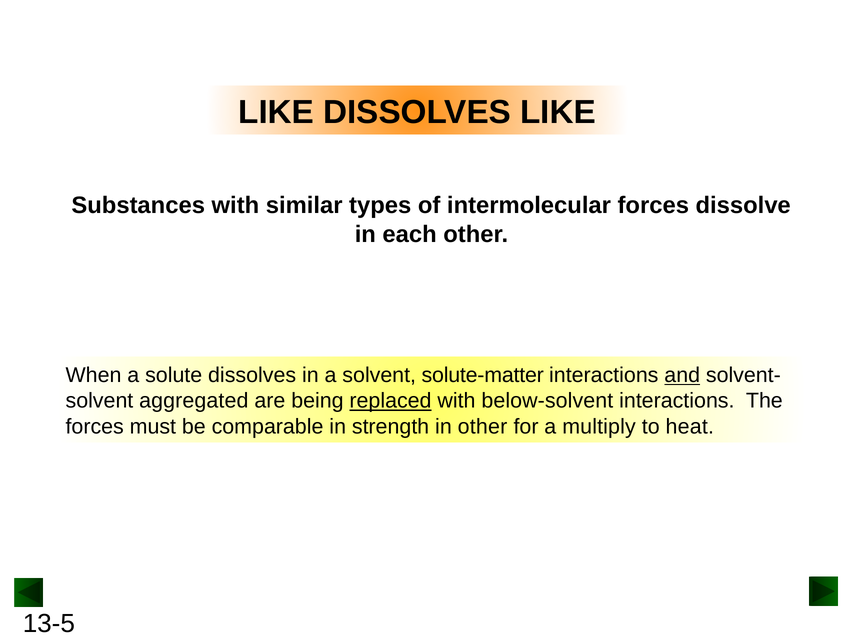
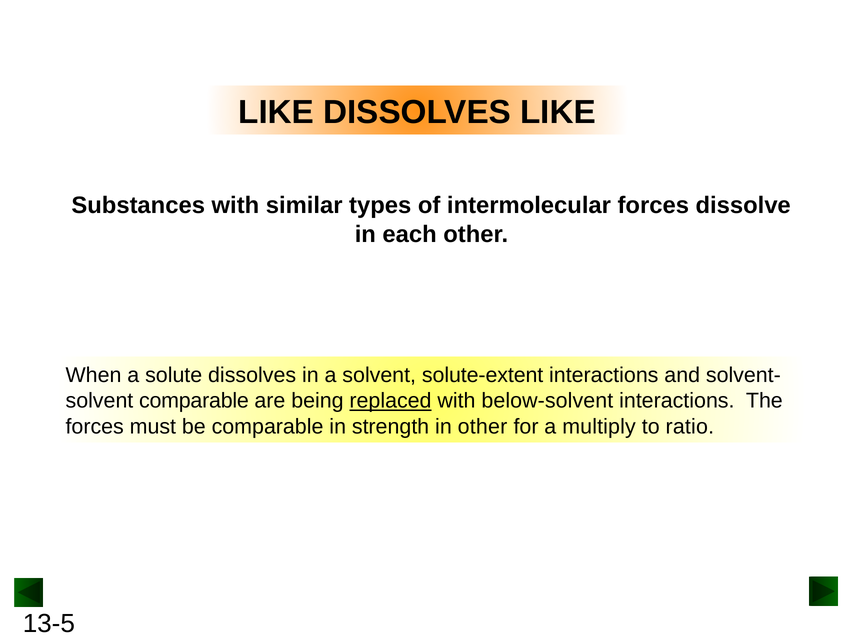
solute-matter: solute-matter -> solute-extent
and underline: present -> none
solvent aggregated: aggregated -> comparable
heat: heat -> ratio
